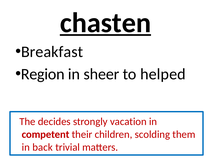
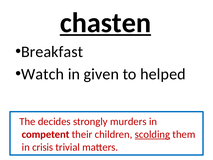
Region: Region -> Watch
sheer: sheer -> given
vacation: vacation -> murders
scolding underline: none -> present
back: back -> crisis
